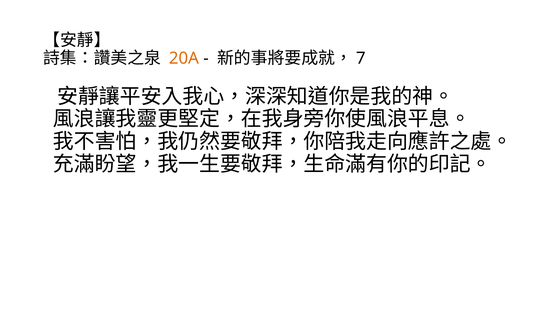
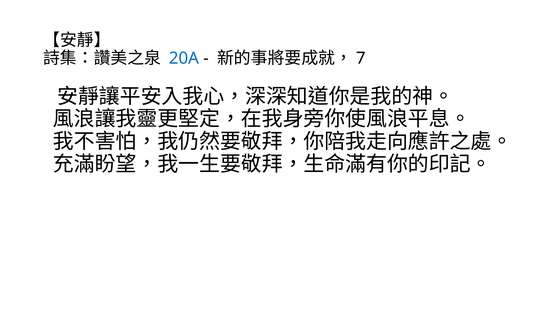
20A colour: orange -> blue
